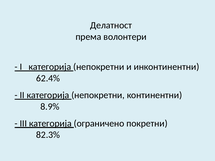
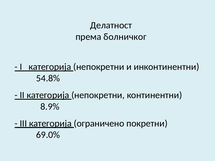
волонтери: волонтери -> болничког
62.4%: 62.4% -> 54.8%
82.3%: 82.3% -> 69.0%
